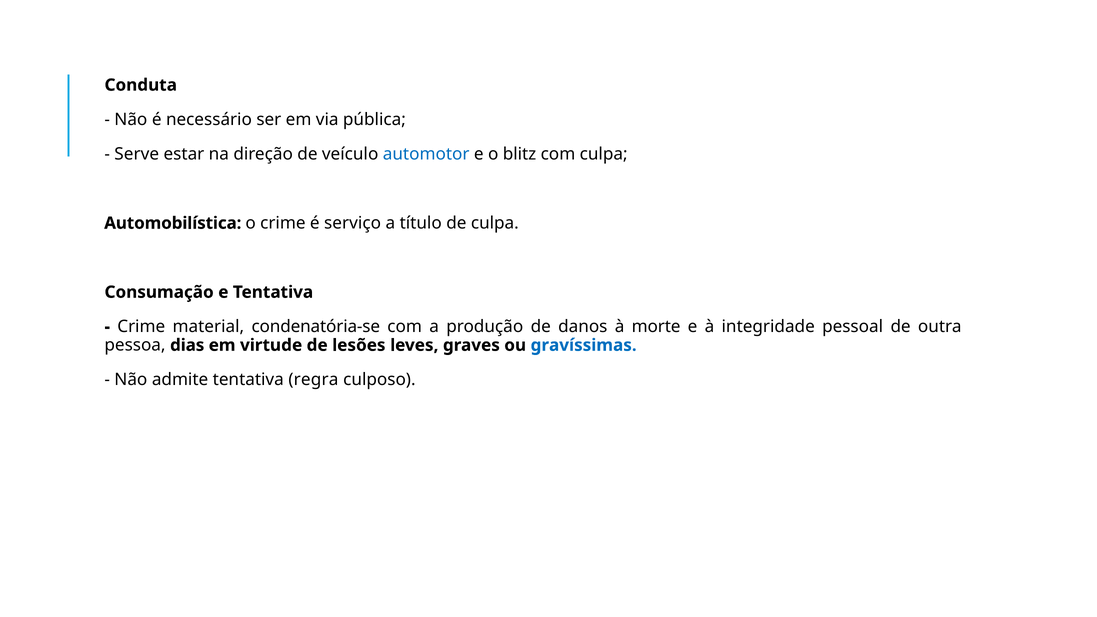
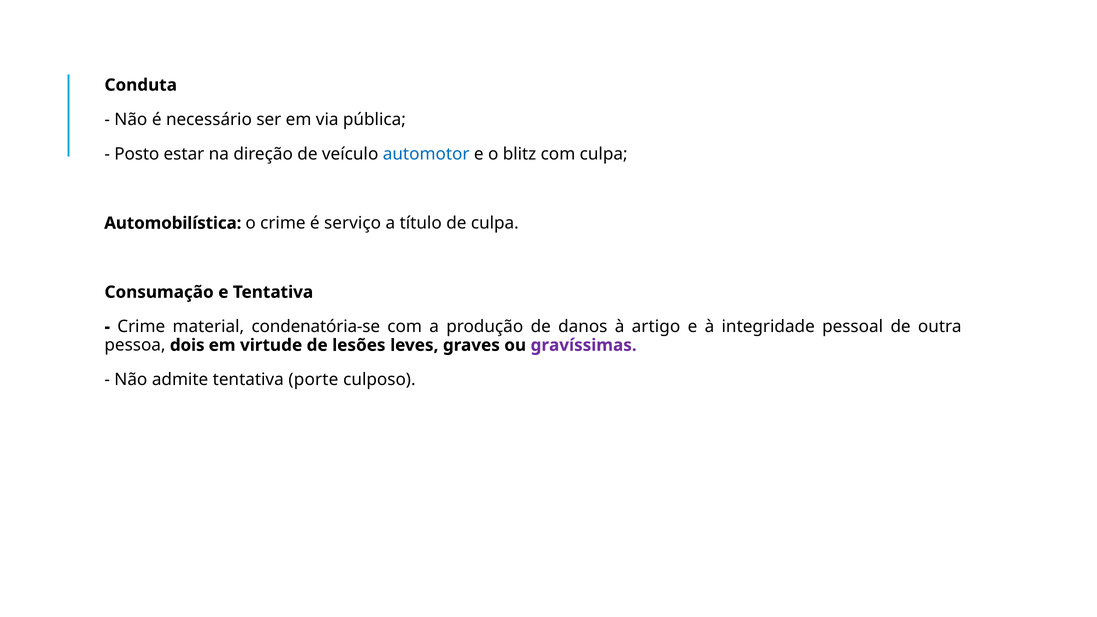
Serve: Serve -> Posto
morte: morte -> artigo
dias: dias -> dois
gravíssimas colour: blue -> purple
regra: regra -> porte
